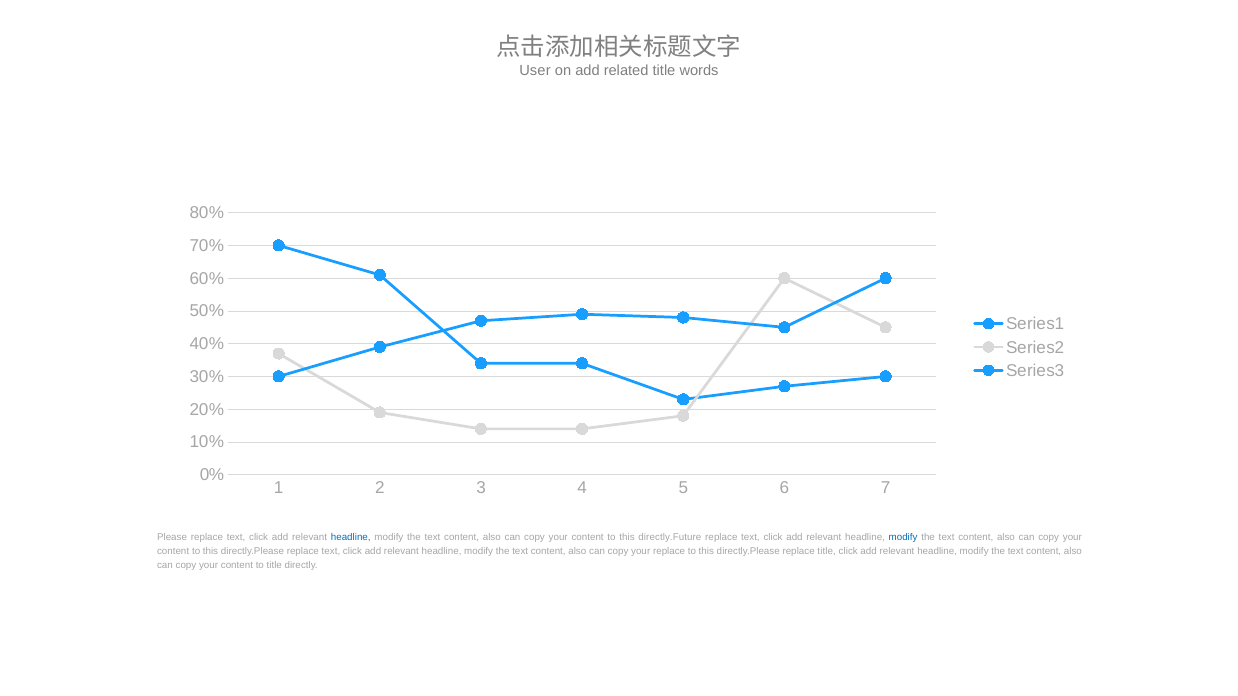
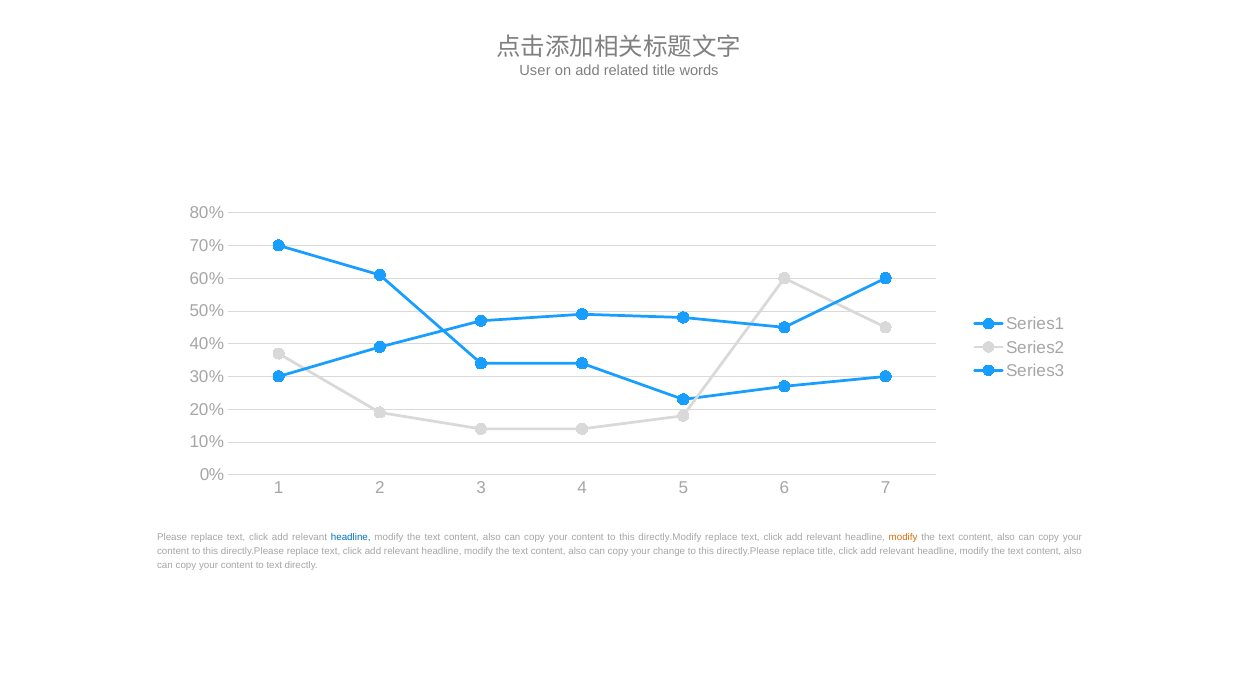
directly.Future: directly.Future -> directly.Modify
modify at (903, 537) colour: blue -> orange
your replace: replace -> change
to title: title -> text
